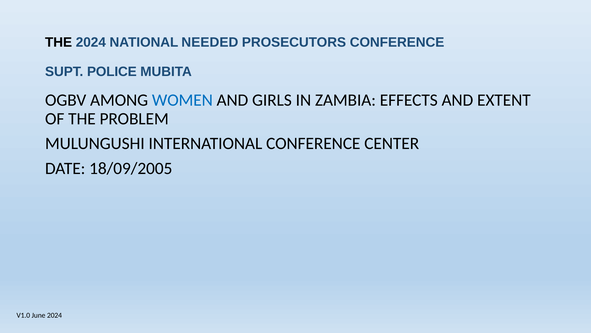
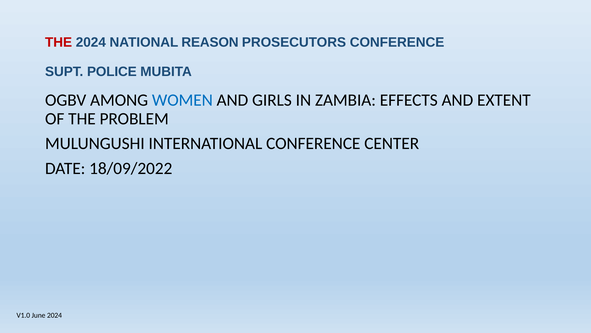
THE at (59, 42) colour: black -> red
NEEDED: NEEDED -> REASON
18/09/2005: 18/09/2005 -> 18/09/2022
